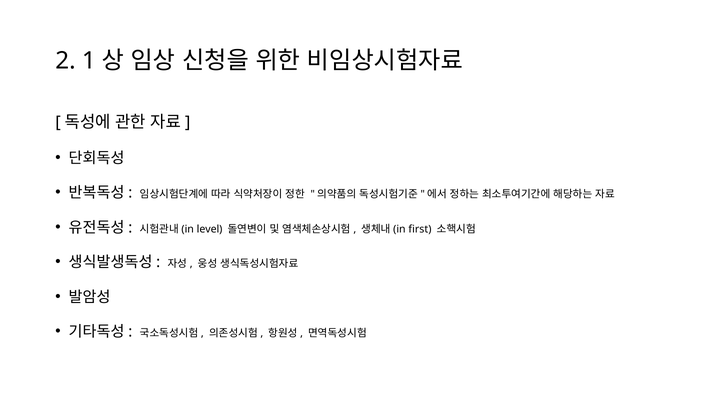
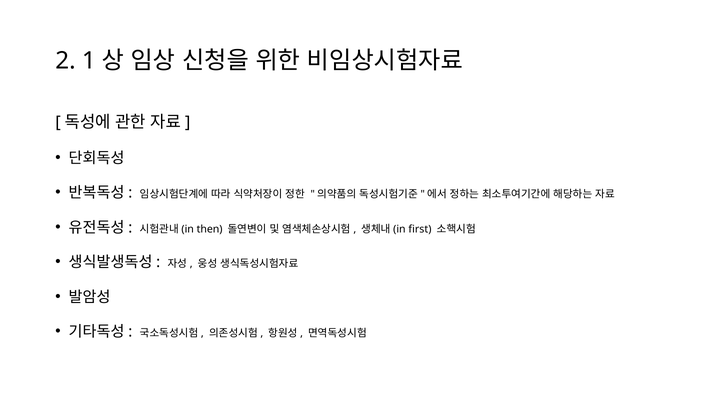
level: level -> then
